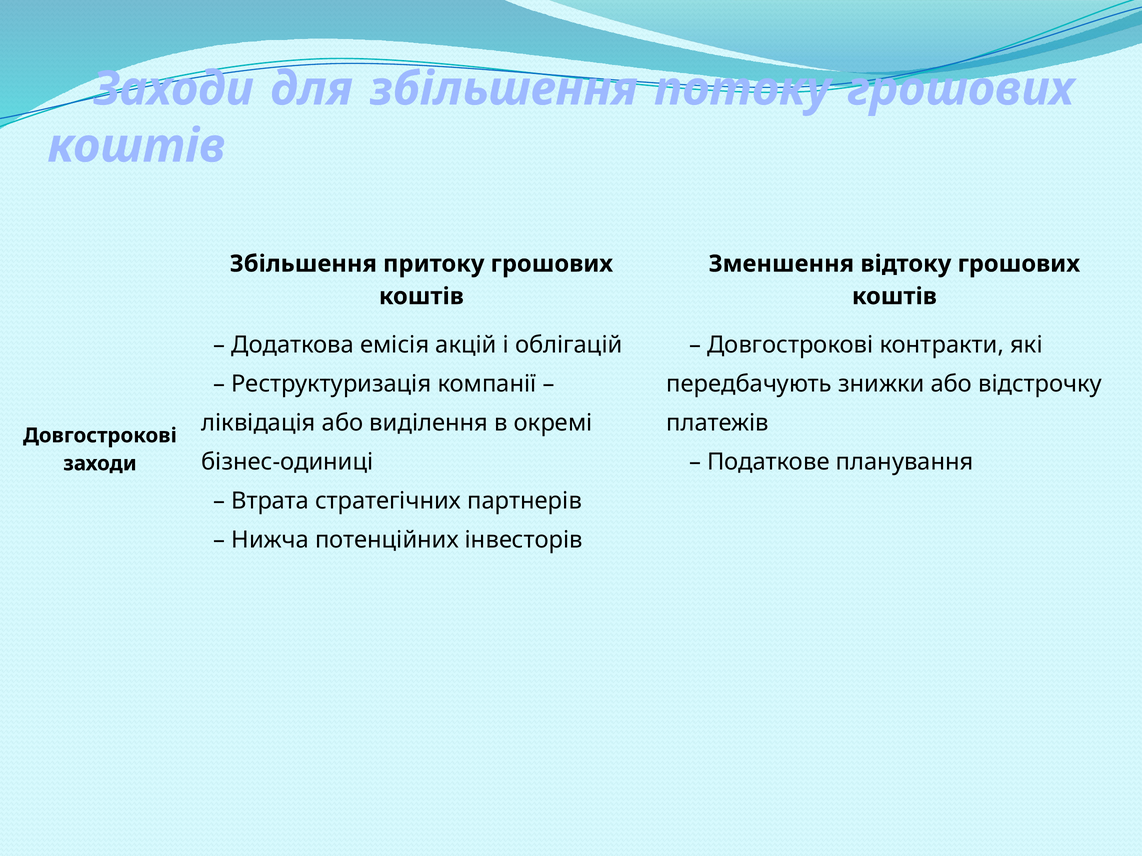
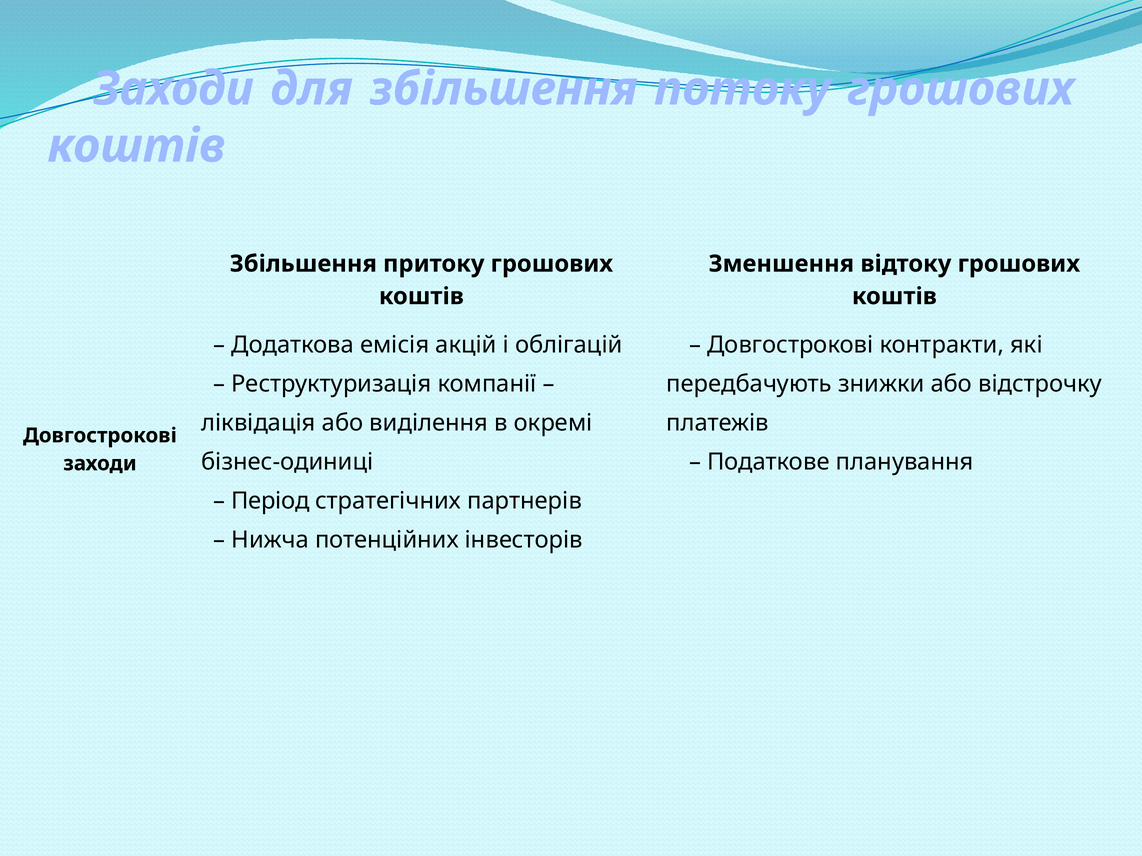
Втрата: Втрата -> Період
